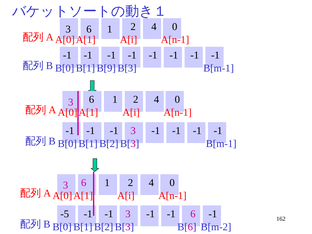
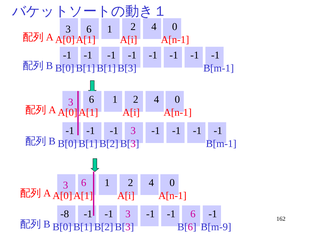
B[9: B[9 -> B[1
-5: -5 -> -8
B[m-2: B[m-2 -> B[m-9
